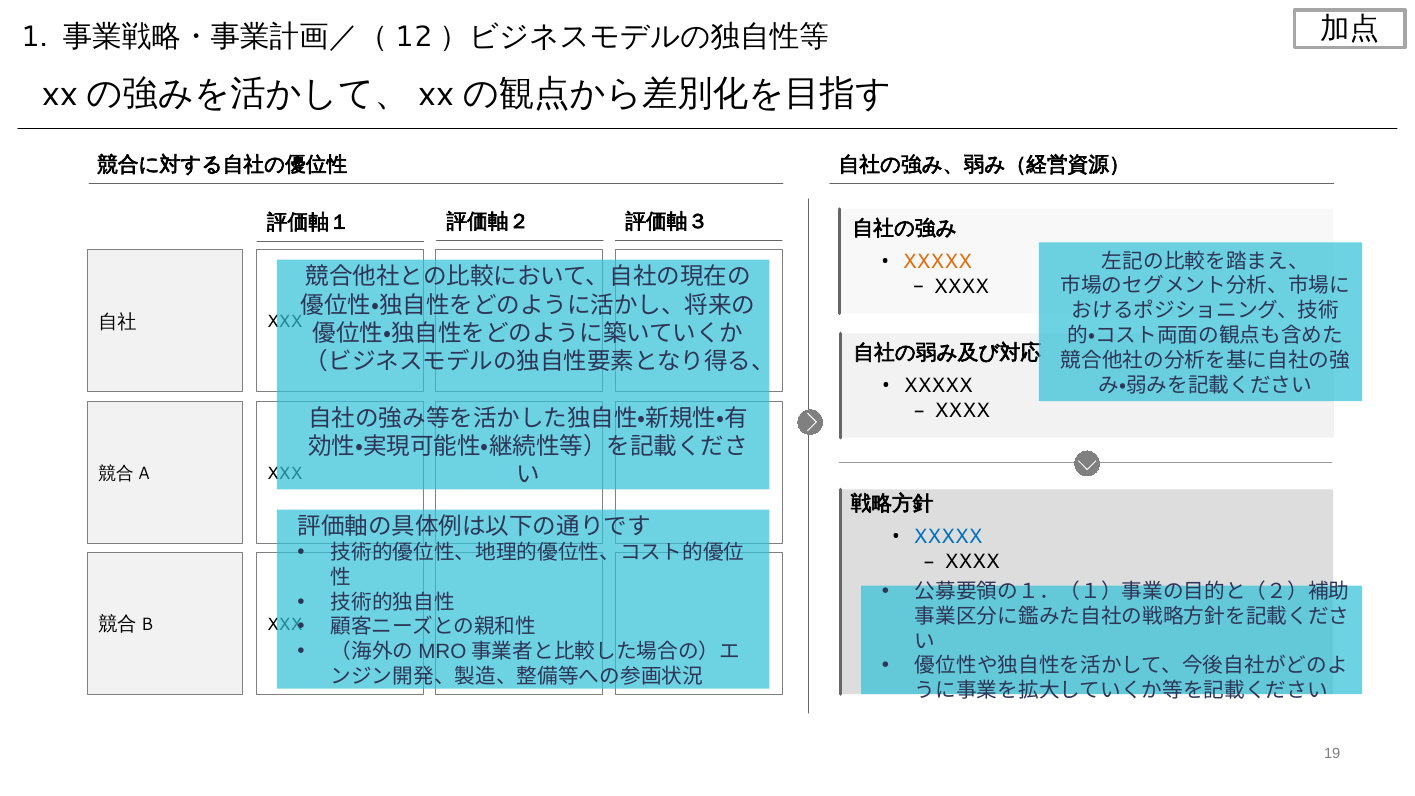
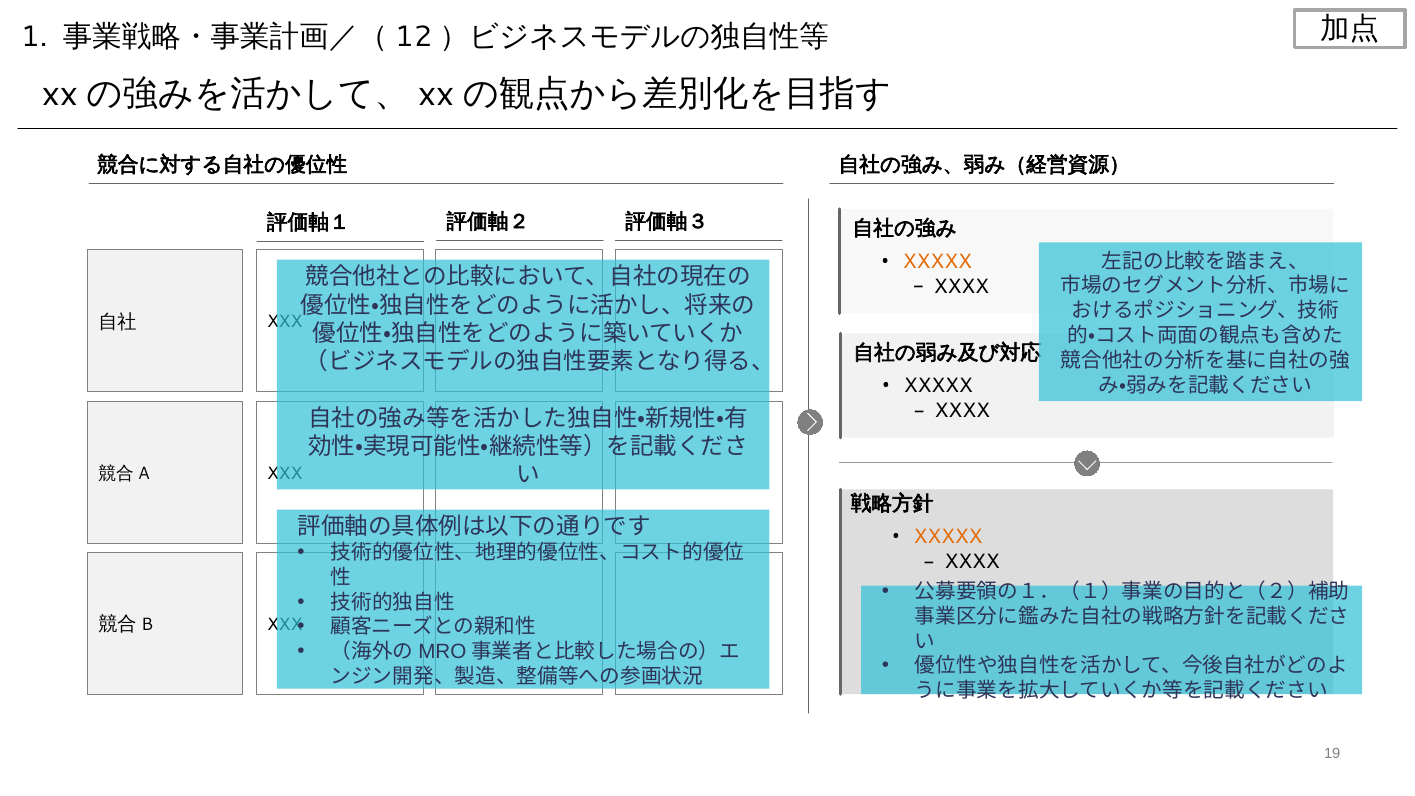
XXXXX at (948, 537) colour: blue -> orange
